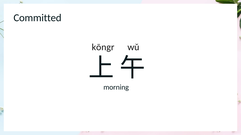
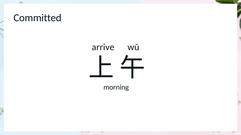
kōngr: kōngr -> arrive
